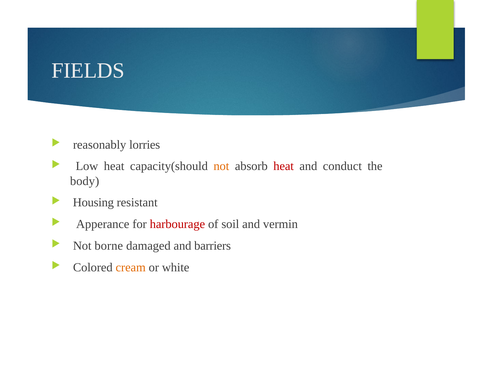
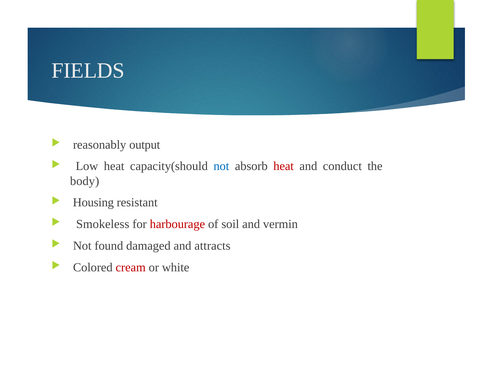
lorries: lorries -> output
not at (221, 166) colour: orange -> blue
Apperance: Apperance -> Smokeless
borne: borne -> found
barriers: barriers -> attracts
cream colour: orange -> red
